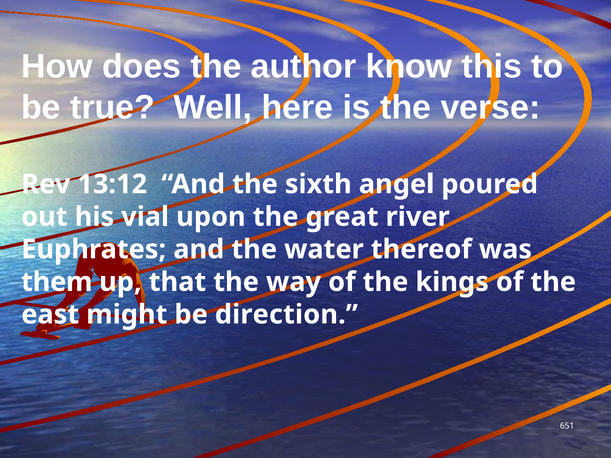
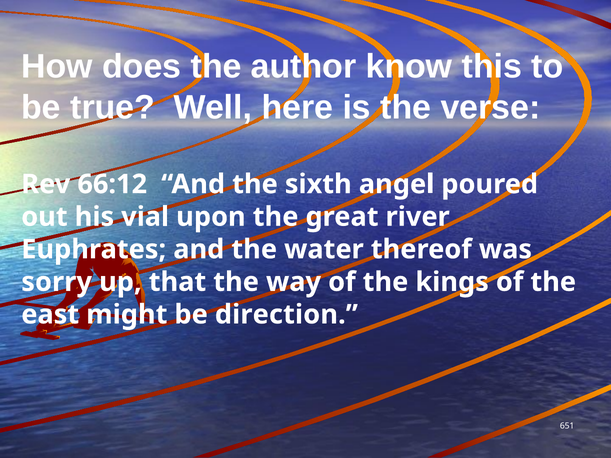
13:12: 13:12 -> 66:12
them: them -> sorry
